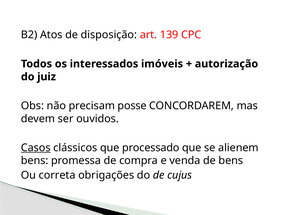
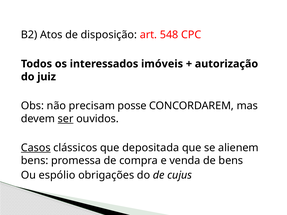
139: 139 -> 548
ser underline: none -> present
processado: processado -> depositada
correta: correta -> espólio
